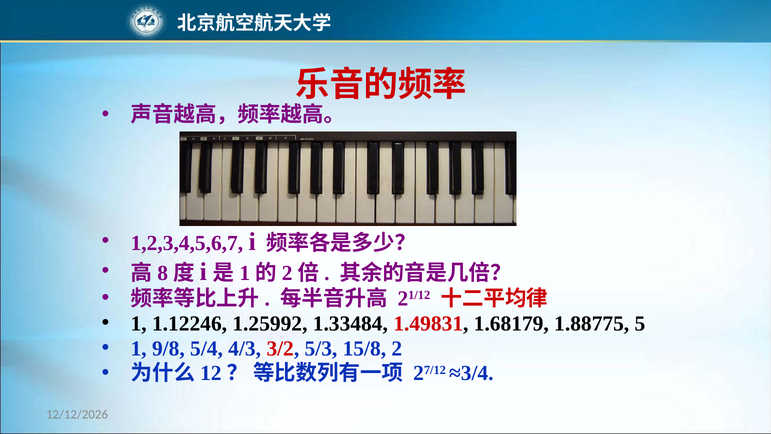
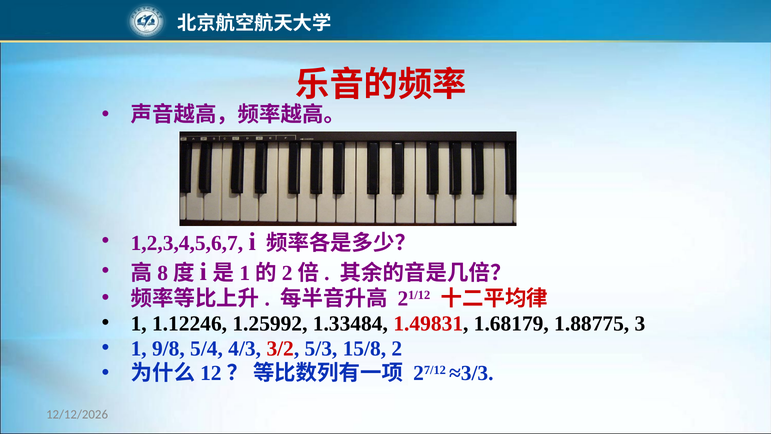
5: 5 -> 3
≈3/4: ≈3/4 -> ≈3/3
